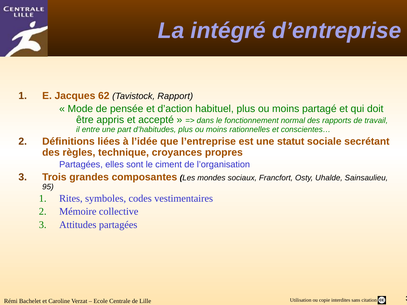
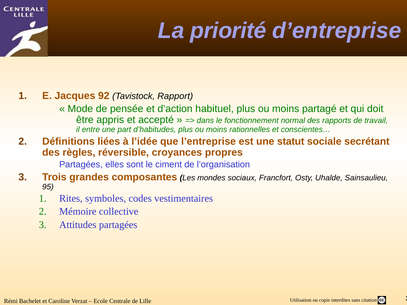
intégré: intégré -> priorité
62: 62 -> 92
technique: technique -> réversible
